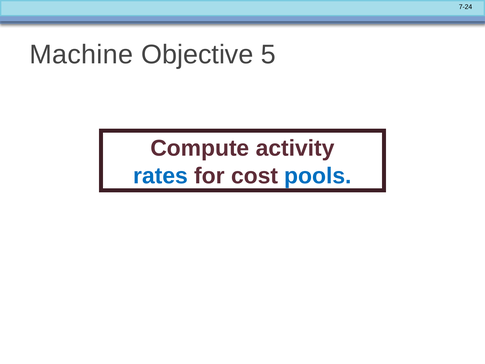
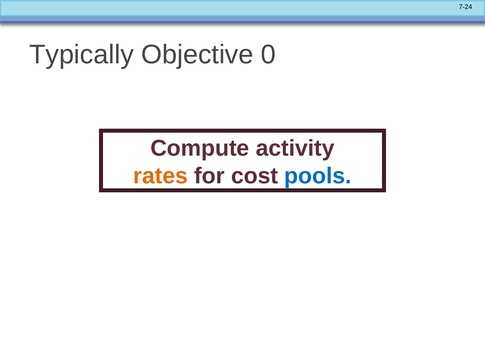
Machine: Machine -> Typically
5: 5 -> 0
rates colour: blue -> orange
